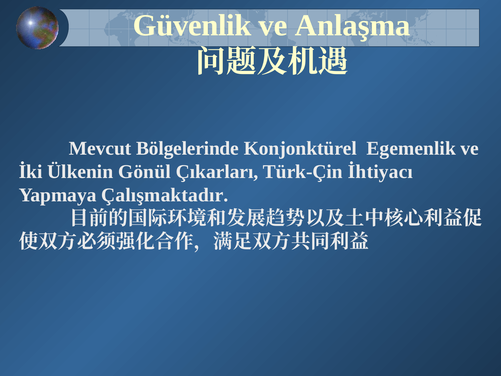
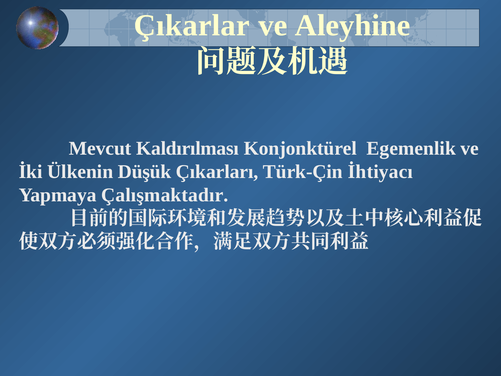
Güvenlik: Güvenlik -> Çıkarlar
Anlaşma: Anlaşma -> Aleyhine
Bölgelerinde: Bölgelerinde -> Kaldırılması
Gönül: Gönül -> Düşük
